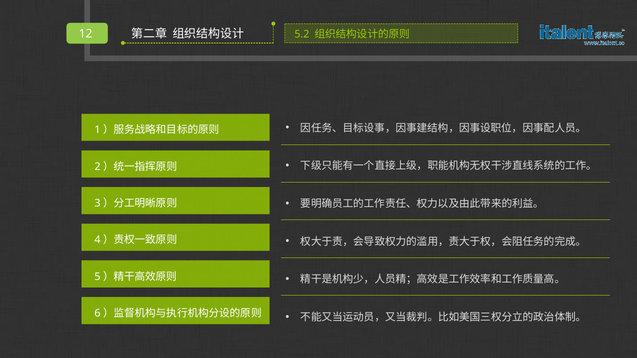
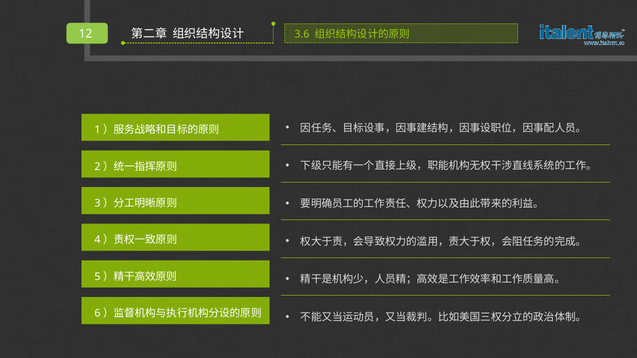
5.2: 5.2 -> 3.6
